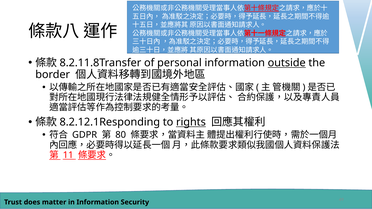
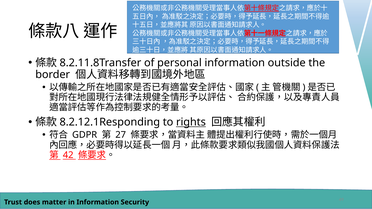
outside underline: present -> none
80: 80 -> 27
11: 11 -> 42
